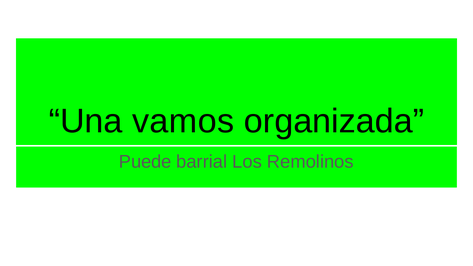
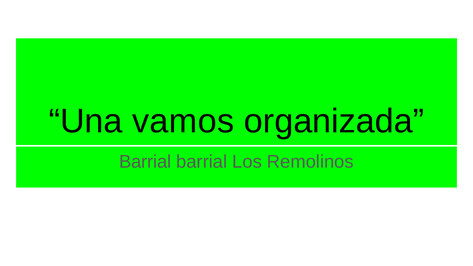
Puede at (145, 162): Puede -> Barrial
